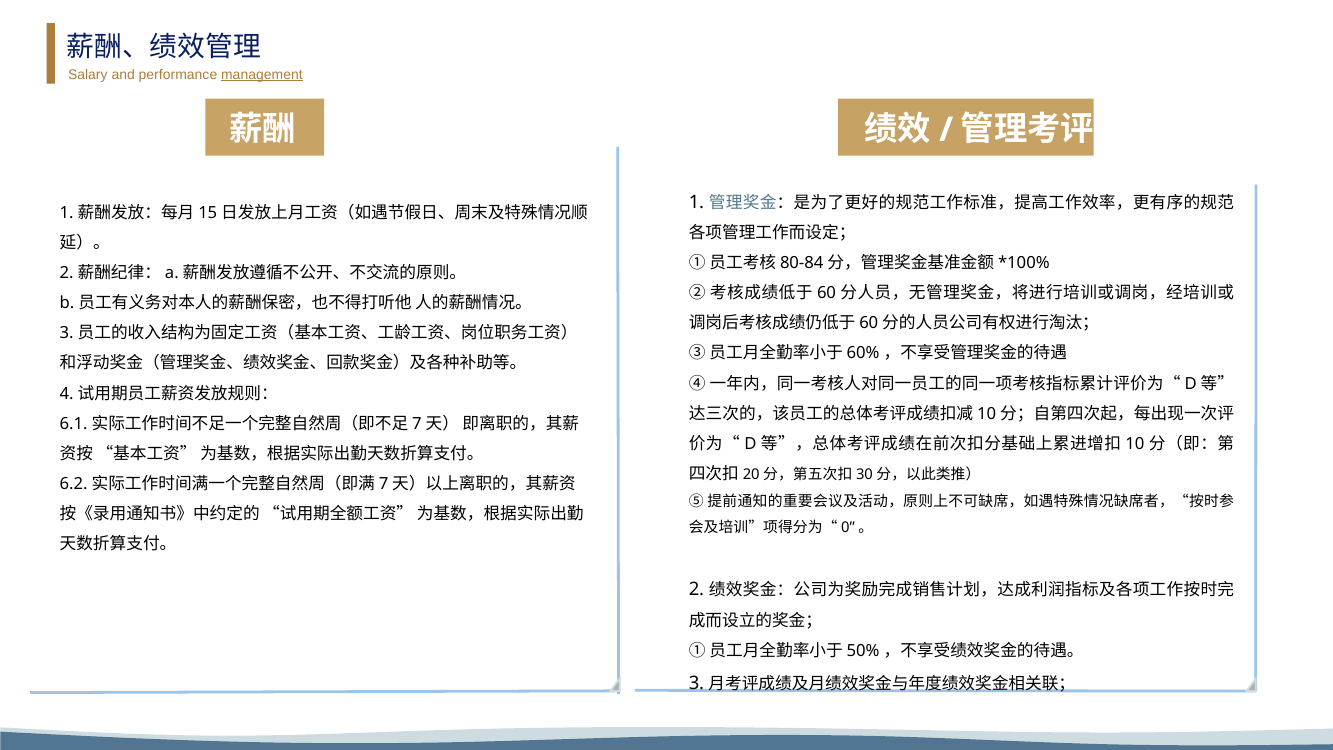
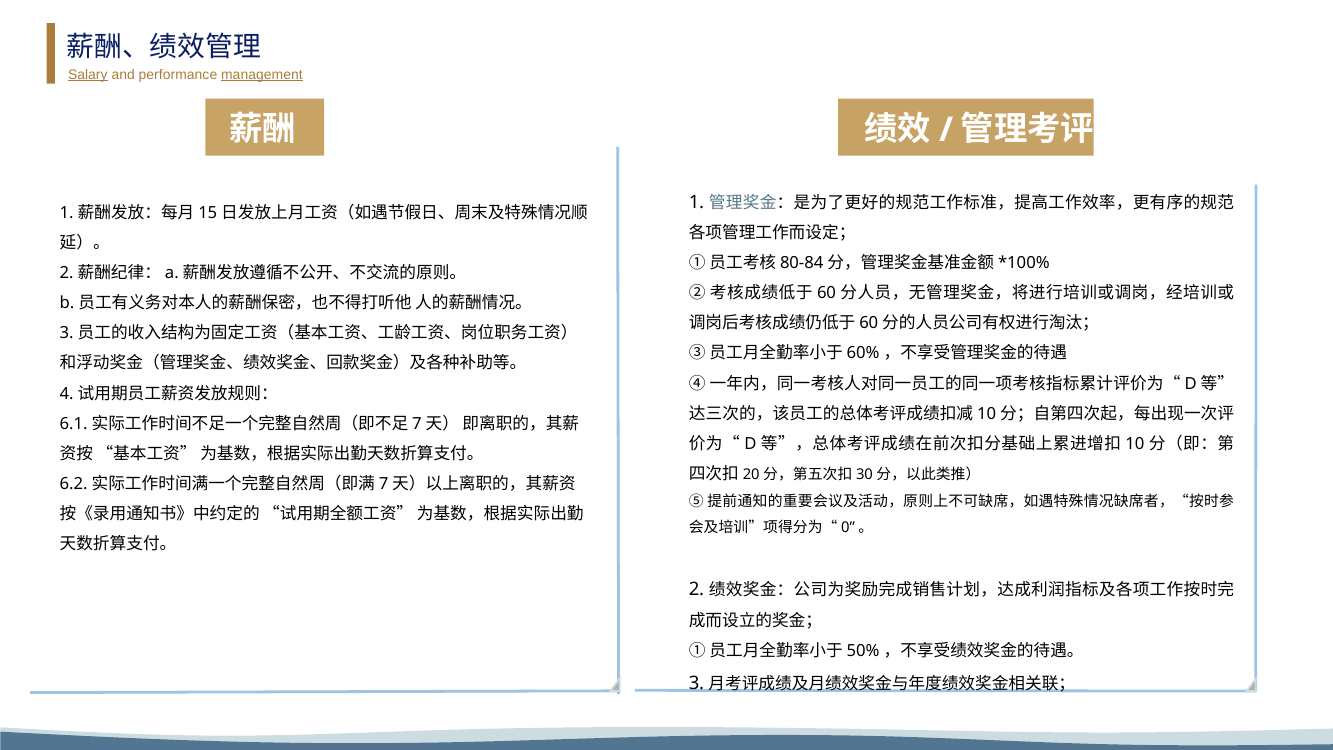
Salary underline: none -> present
